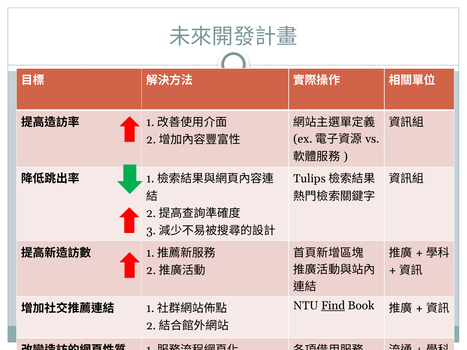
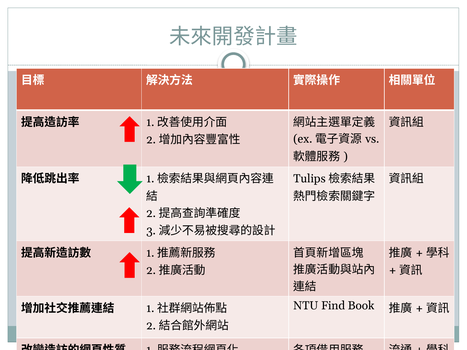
Find underline: present -> none
